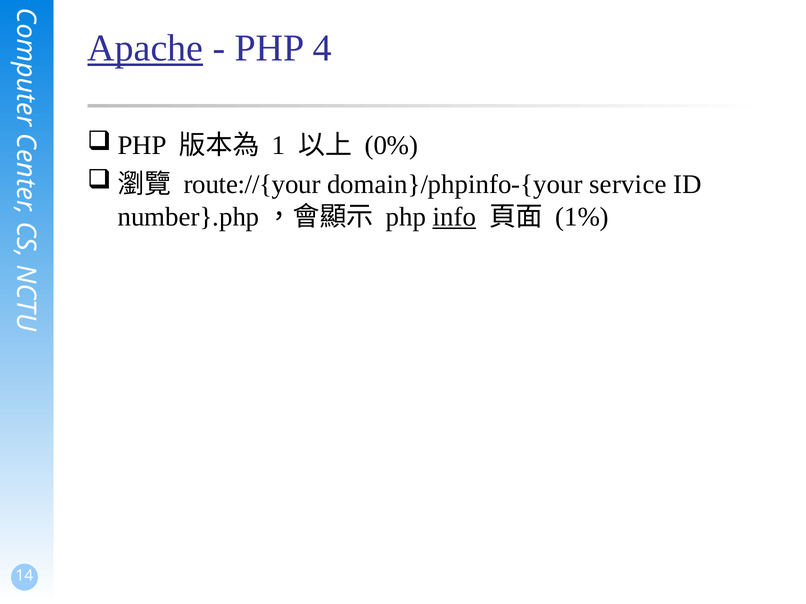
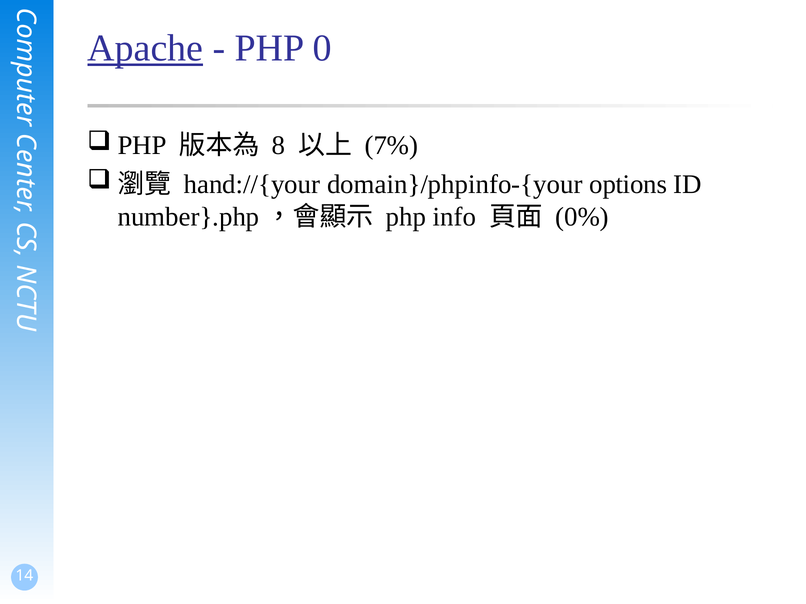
4: 4 -> 0
1: 1 -> 8
0%: 0% -> 7%
route://{your: route://{your -> hand://{your
service: service -> options
info underline: present -> none
1%: 1% -> 0%
